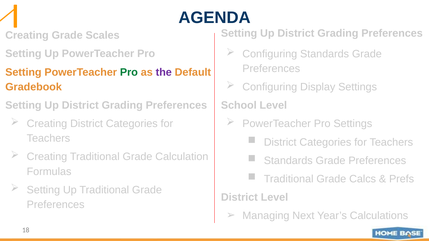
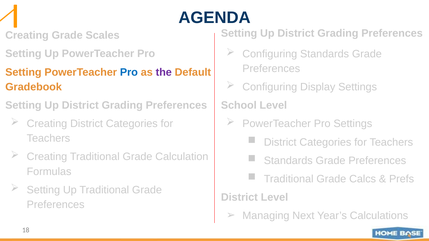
Pro at (129, 72) colour: green -> blue
